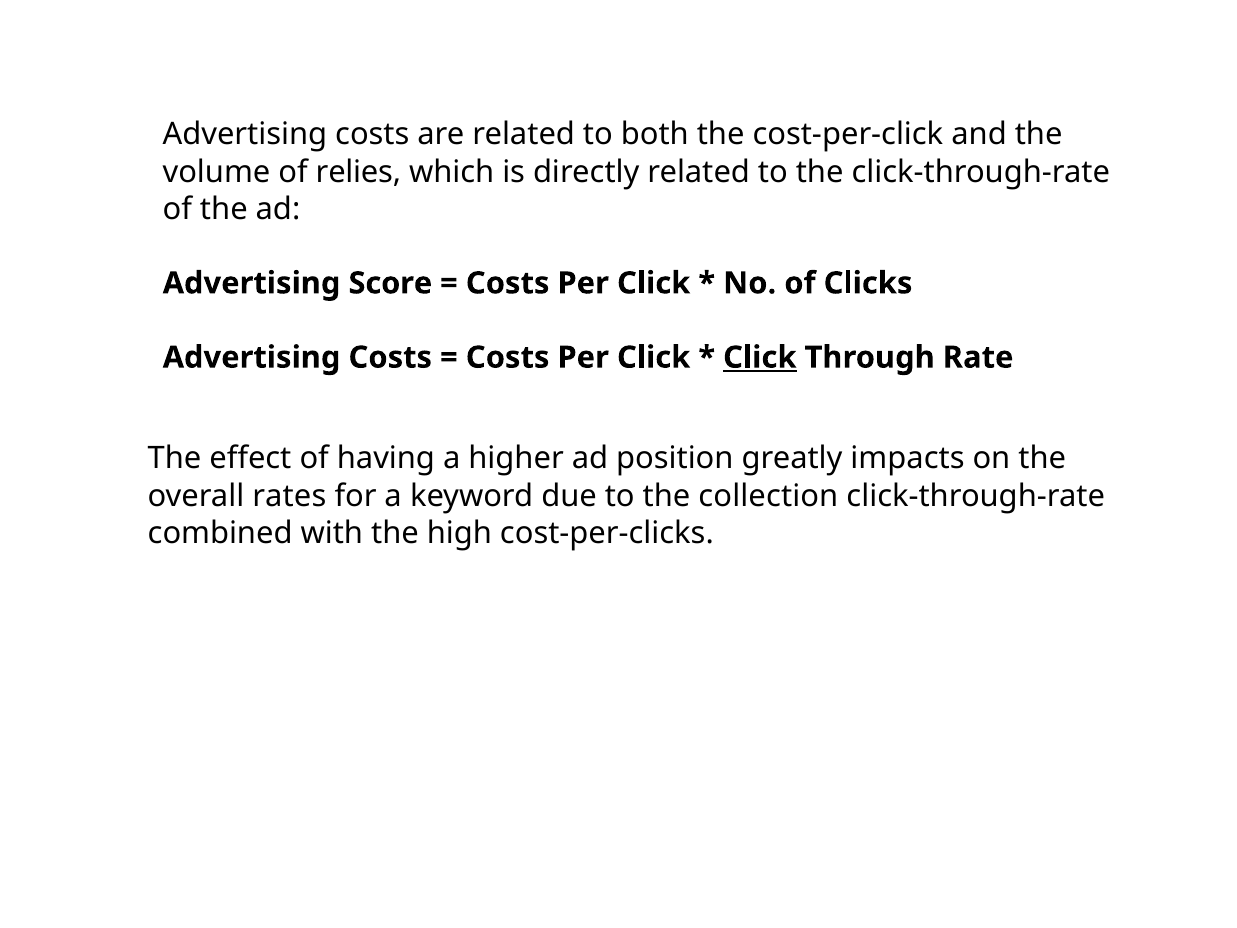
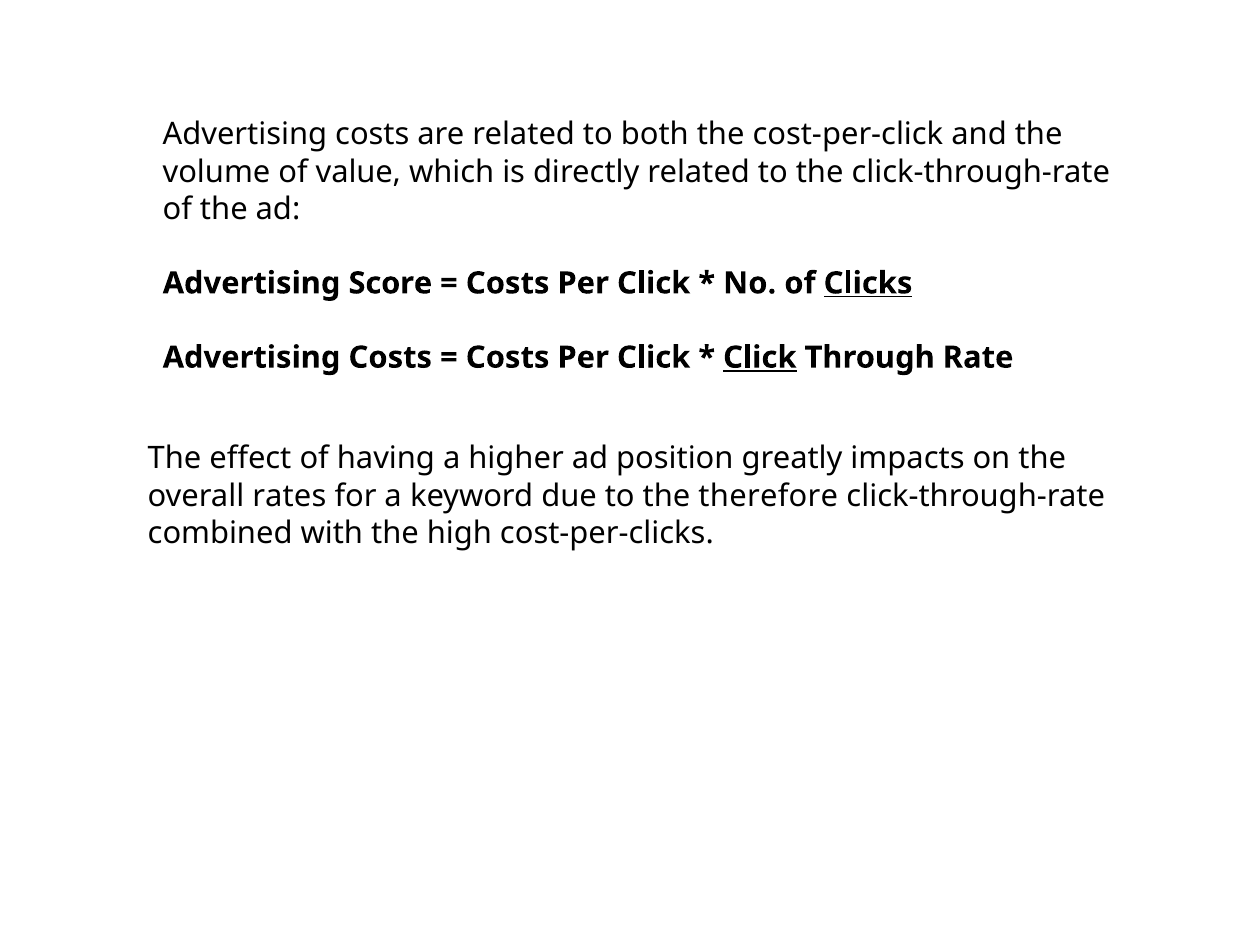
relies: relies -> value
Clicks underline: none -> present
collection: collection -> therefore
